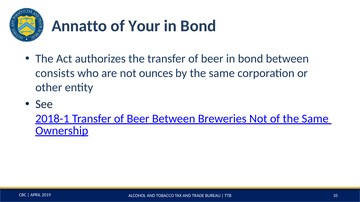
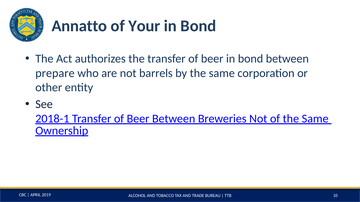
consists: consists -> prepare
ounces: ounces -> barrels
